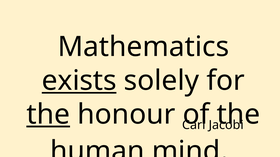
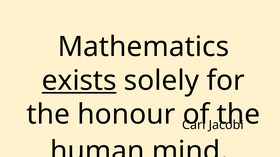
the at (48, 115) underline: present -> none
